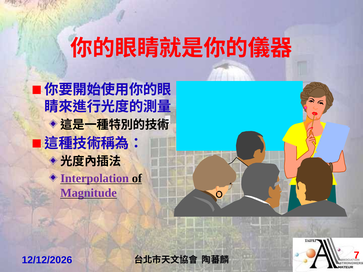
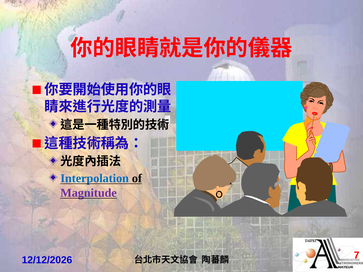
Interpolation colour: purple -> blue
